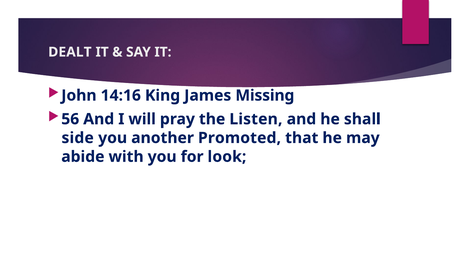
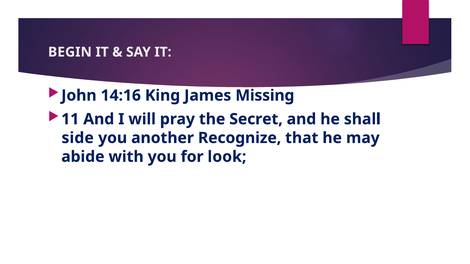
DEALT: DEALT -> BEGIN
56: 56 -> 11
Listen: Listen -> Secret
Promoted: Promoted -> Recognize
